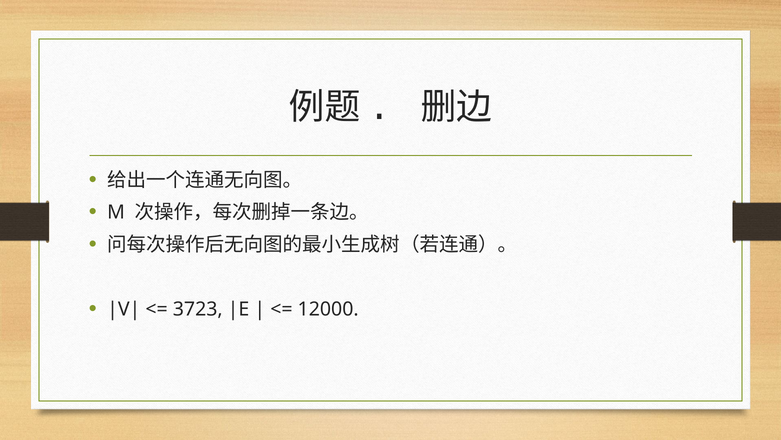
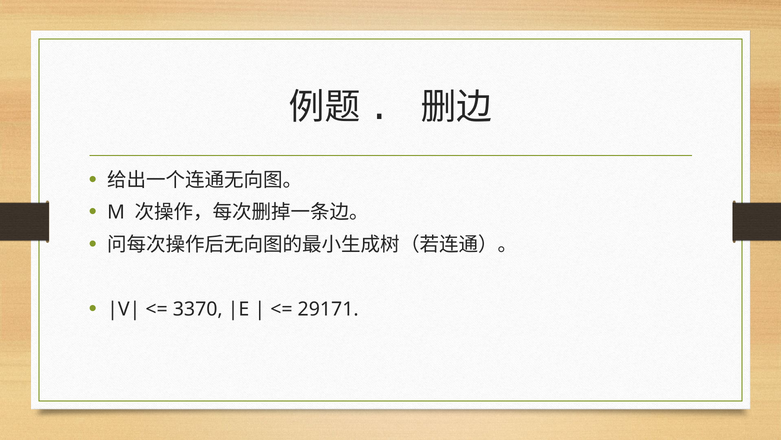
3723: 3723 -> 3370
12000: 12000 -> 29171
